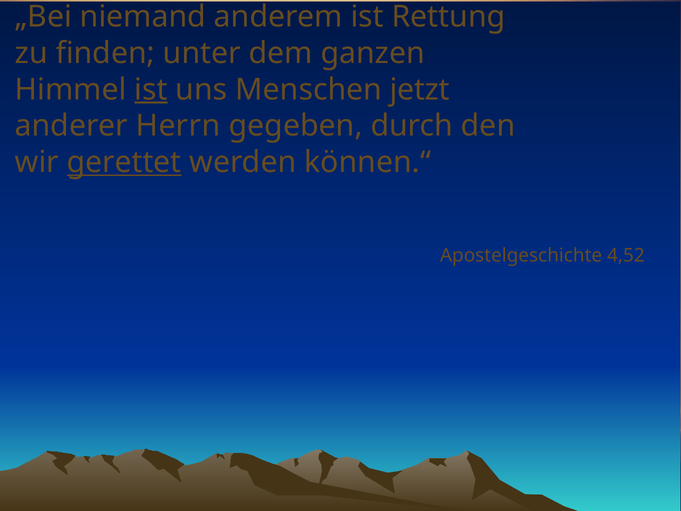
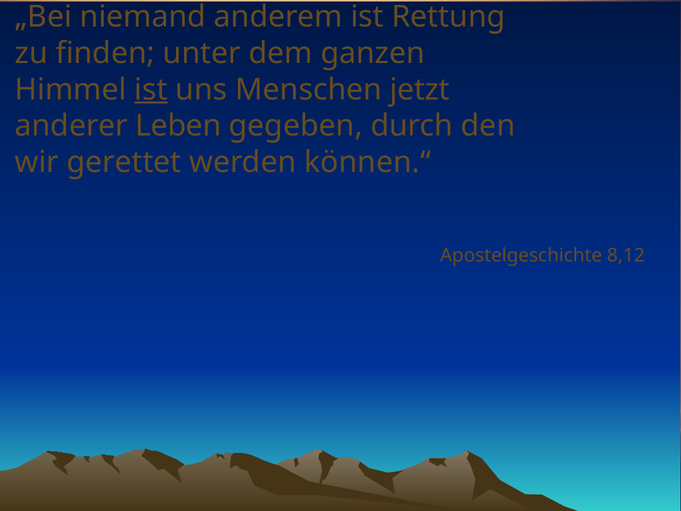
Herrn: Herrn -> Leben
gerettet underline: present -> none
4,52: 4,52 -> 8,12
